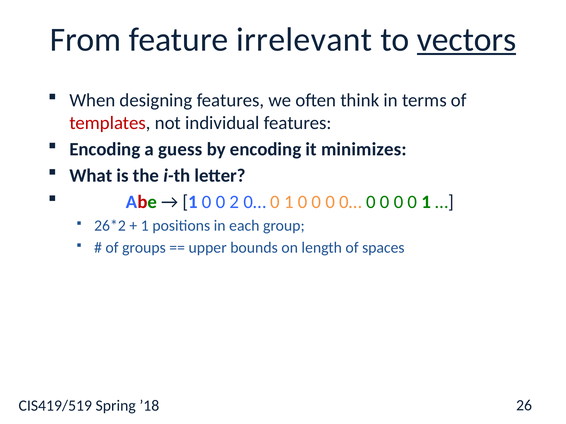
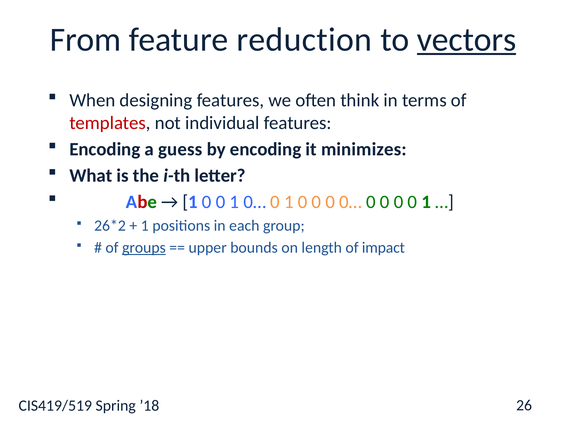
irrelevant: irrelevant -> reduction
1 0 0 2: 2 -> 1
groups underline: none -> present
spaces: spaces -> impact
